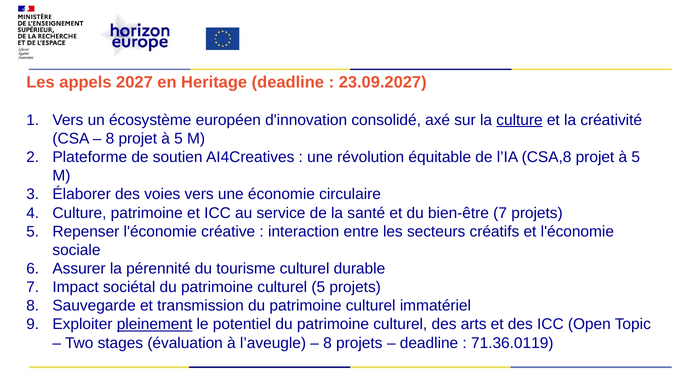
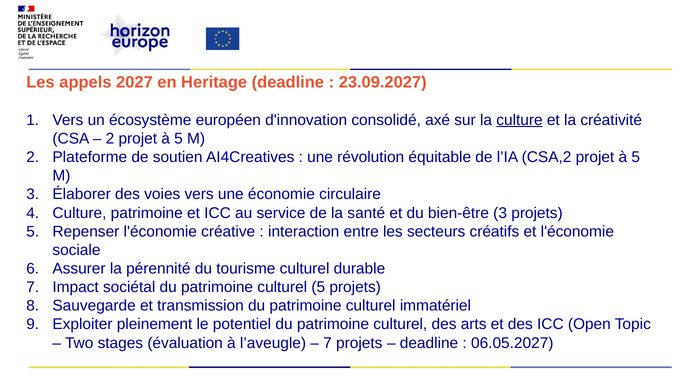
8 at (110, 139): 8 -> 2
CSA,8: CSA,8 -> CSA,2
bien-être 7: 7 -> 3
pleinement underline: present -> none
8 at (327, 343): 8 -> 7
71.36.0119: 71.36.0119 -> 06.05.2027
